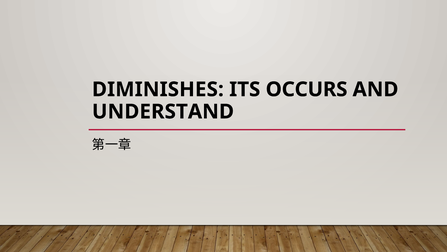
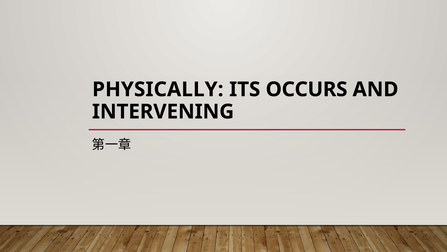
DIMINISHES: DIMINISHES -> PHYSICALLY
UNDERSTAND: UNDERSTAND -> INTERVENING
